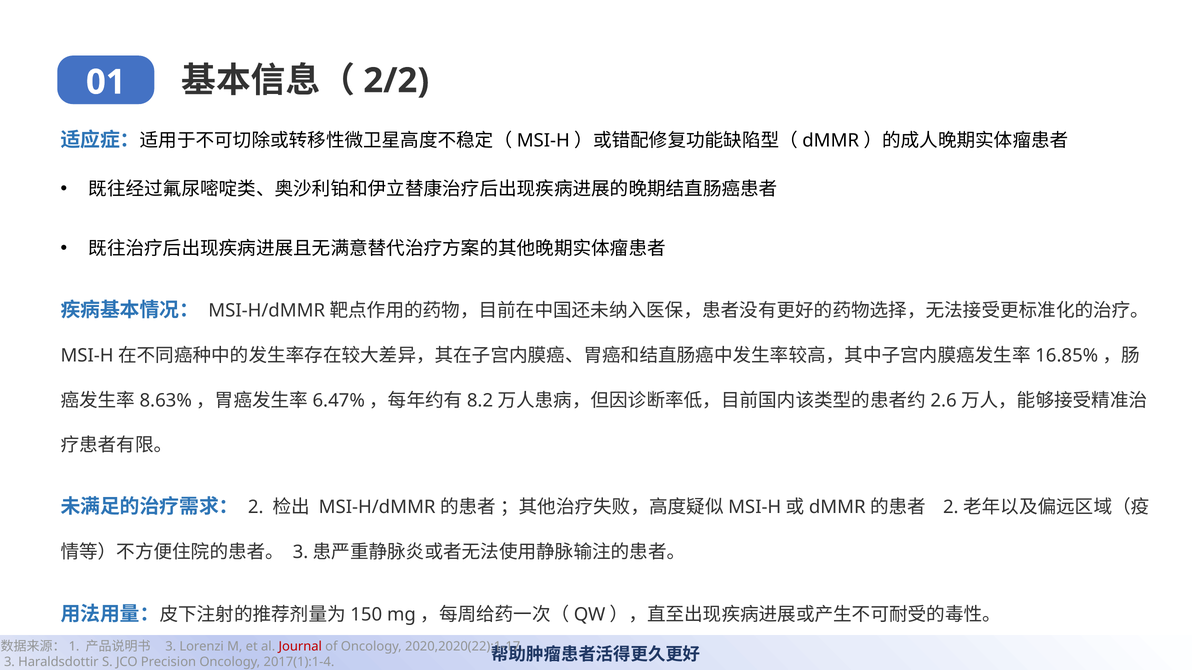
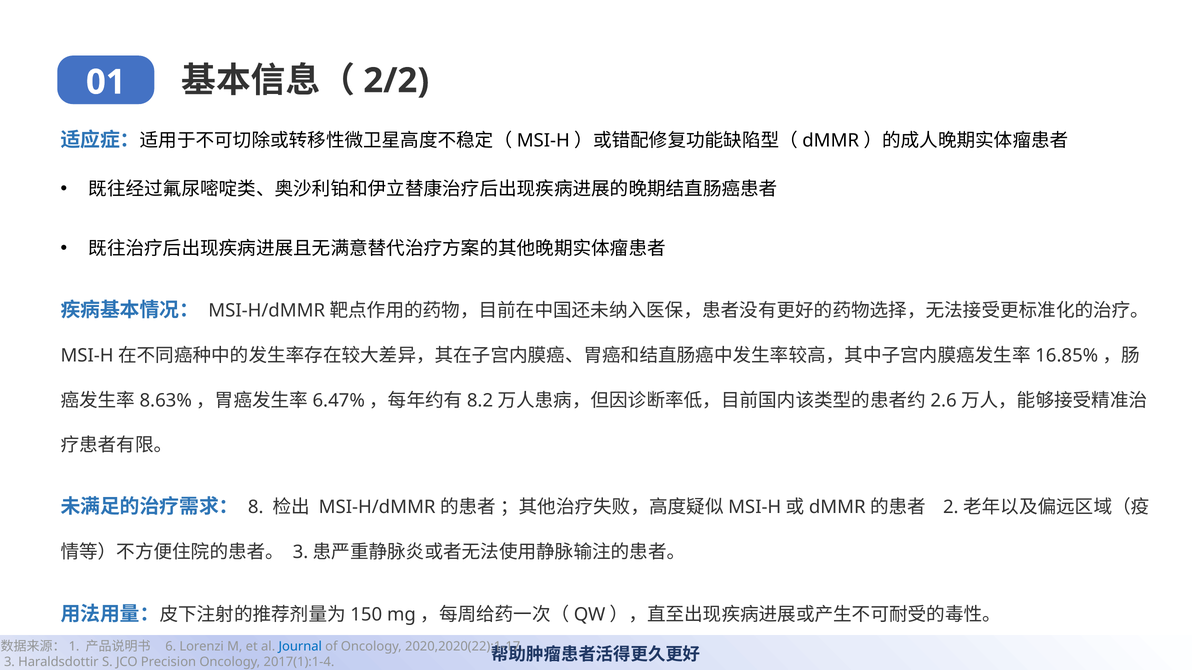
2: 2 -> 8
3 at (171, 647): 3 -> 6
Journal colour: red -> blue
